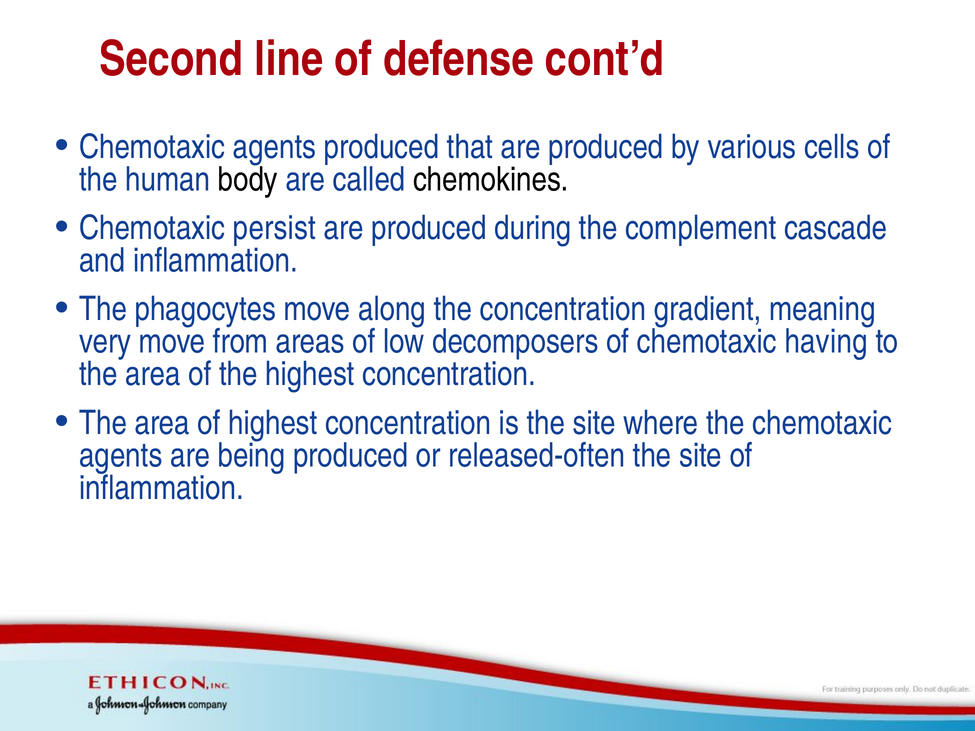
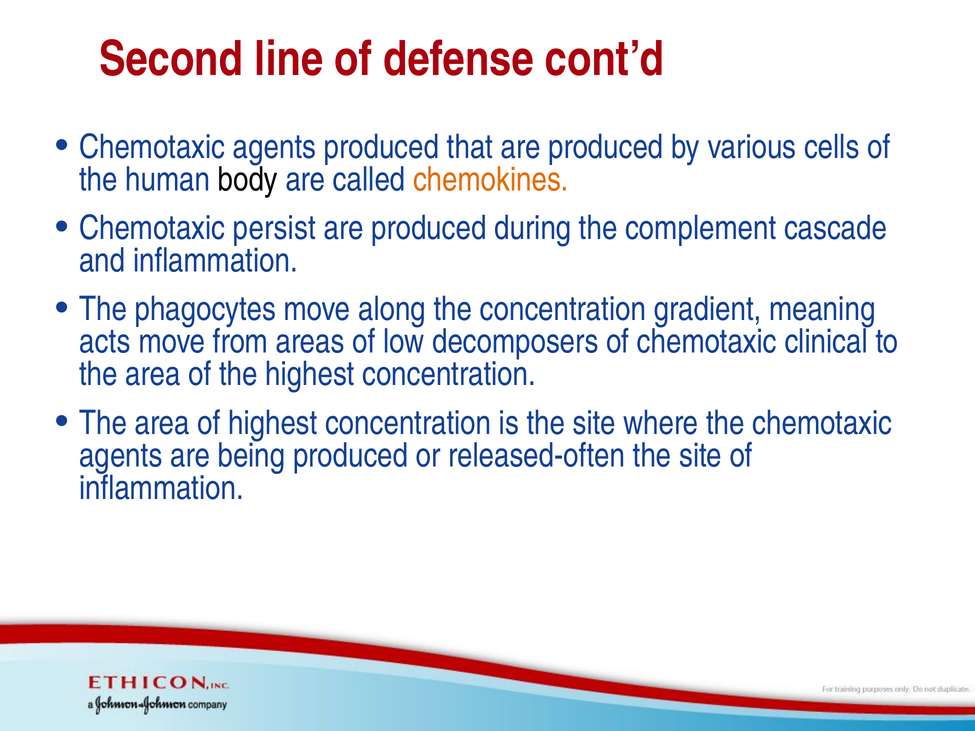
chemokines colour: black -> orange
very: very -> acts
having: having -> clinical
